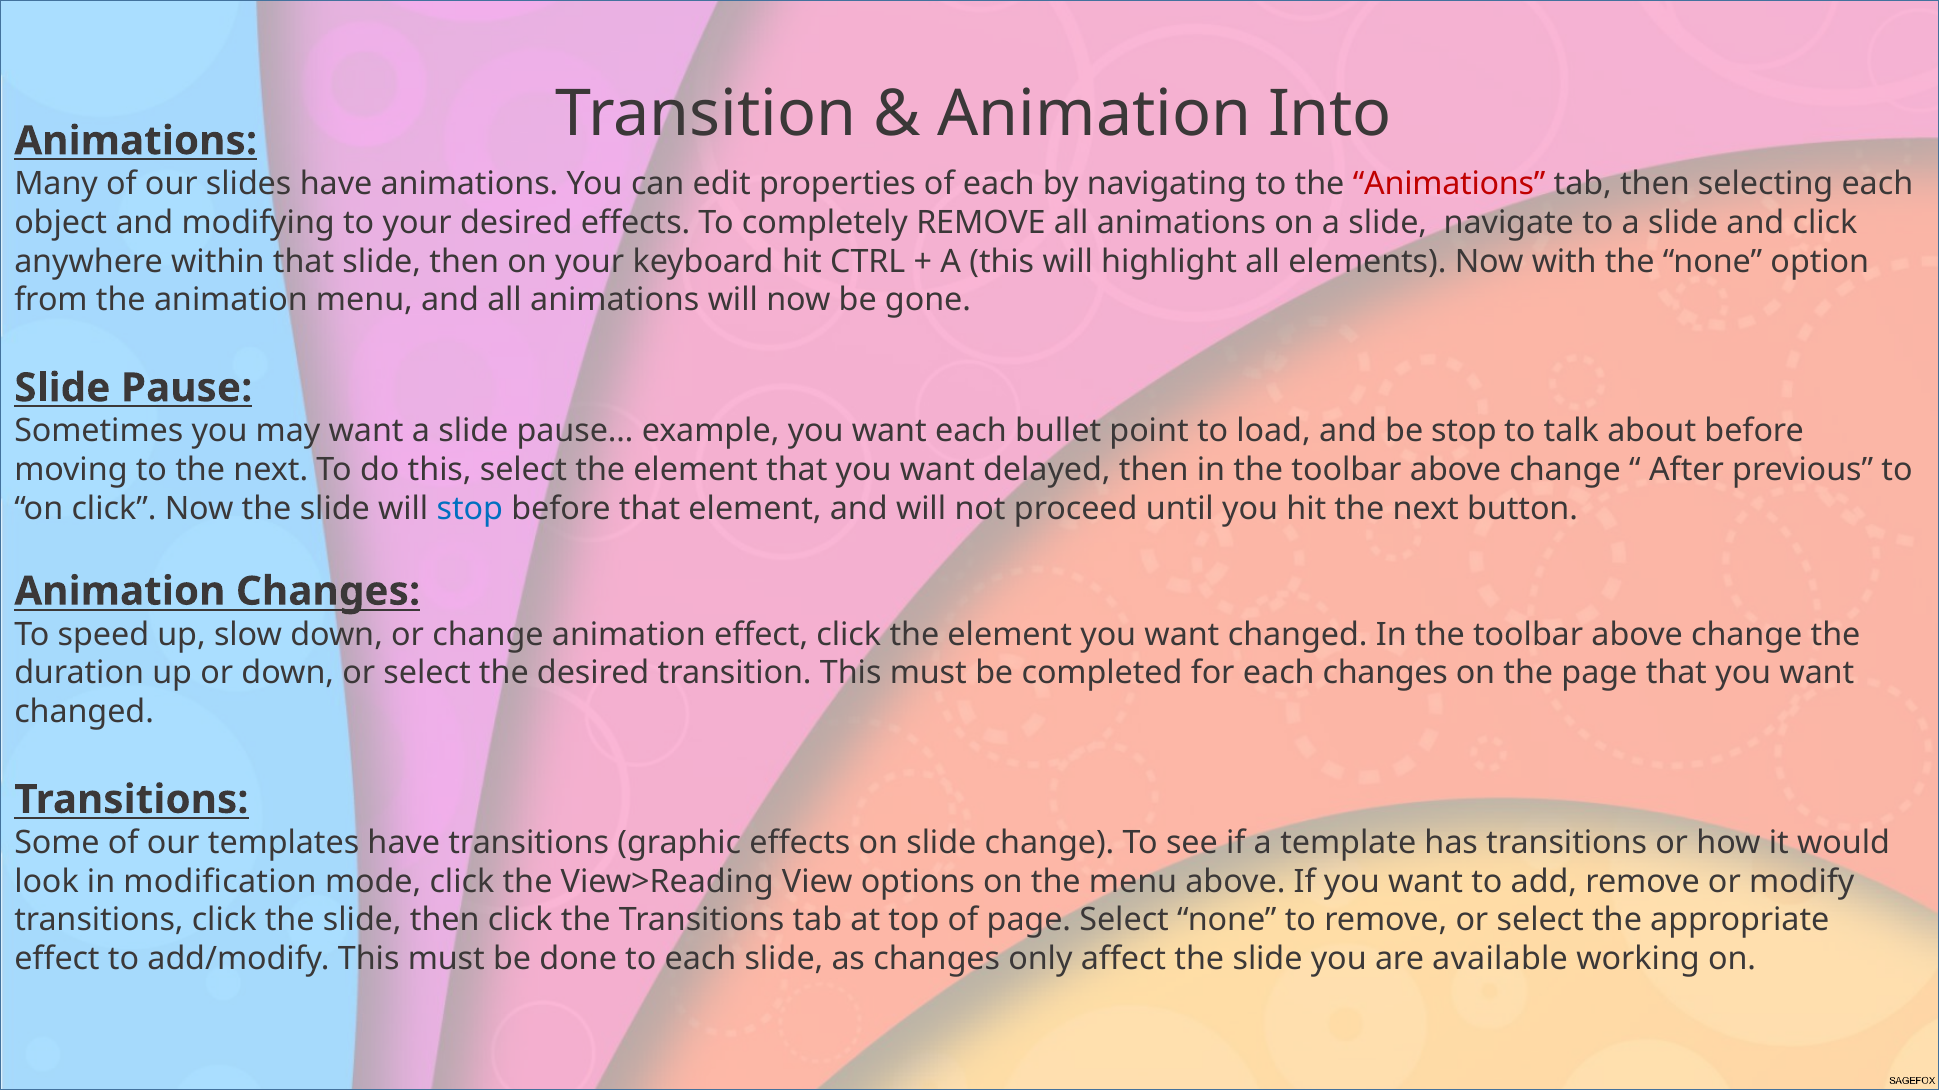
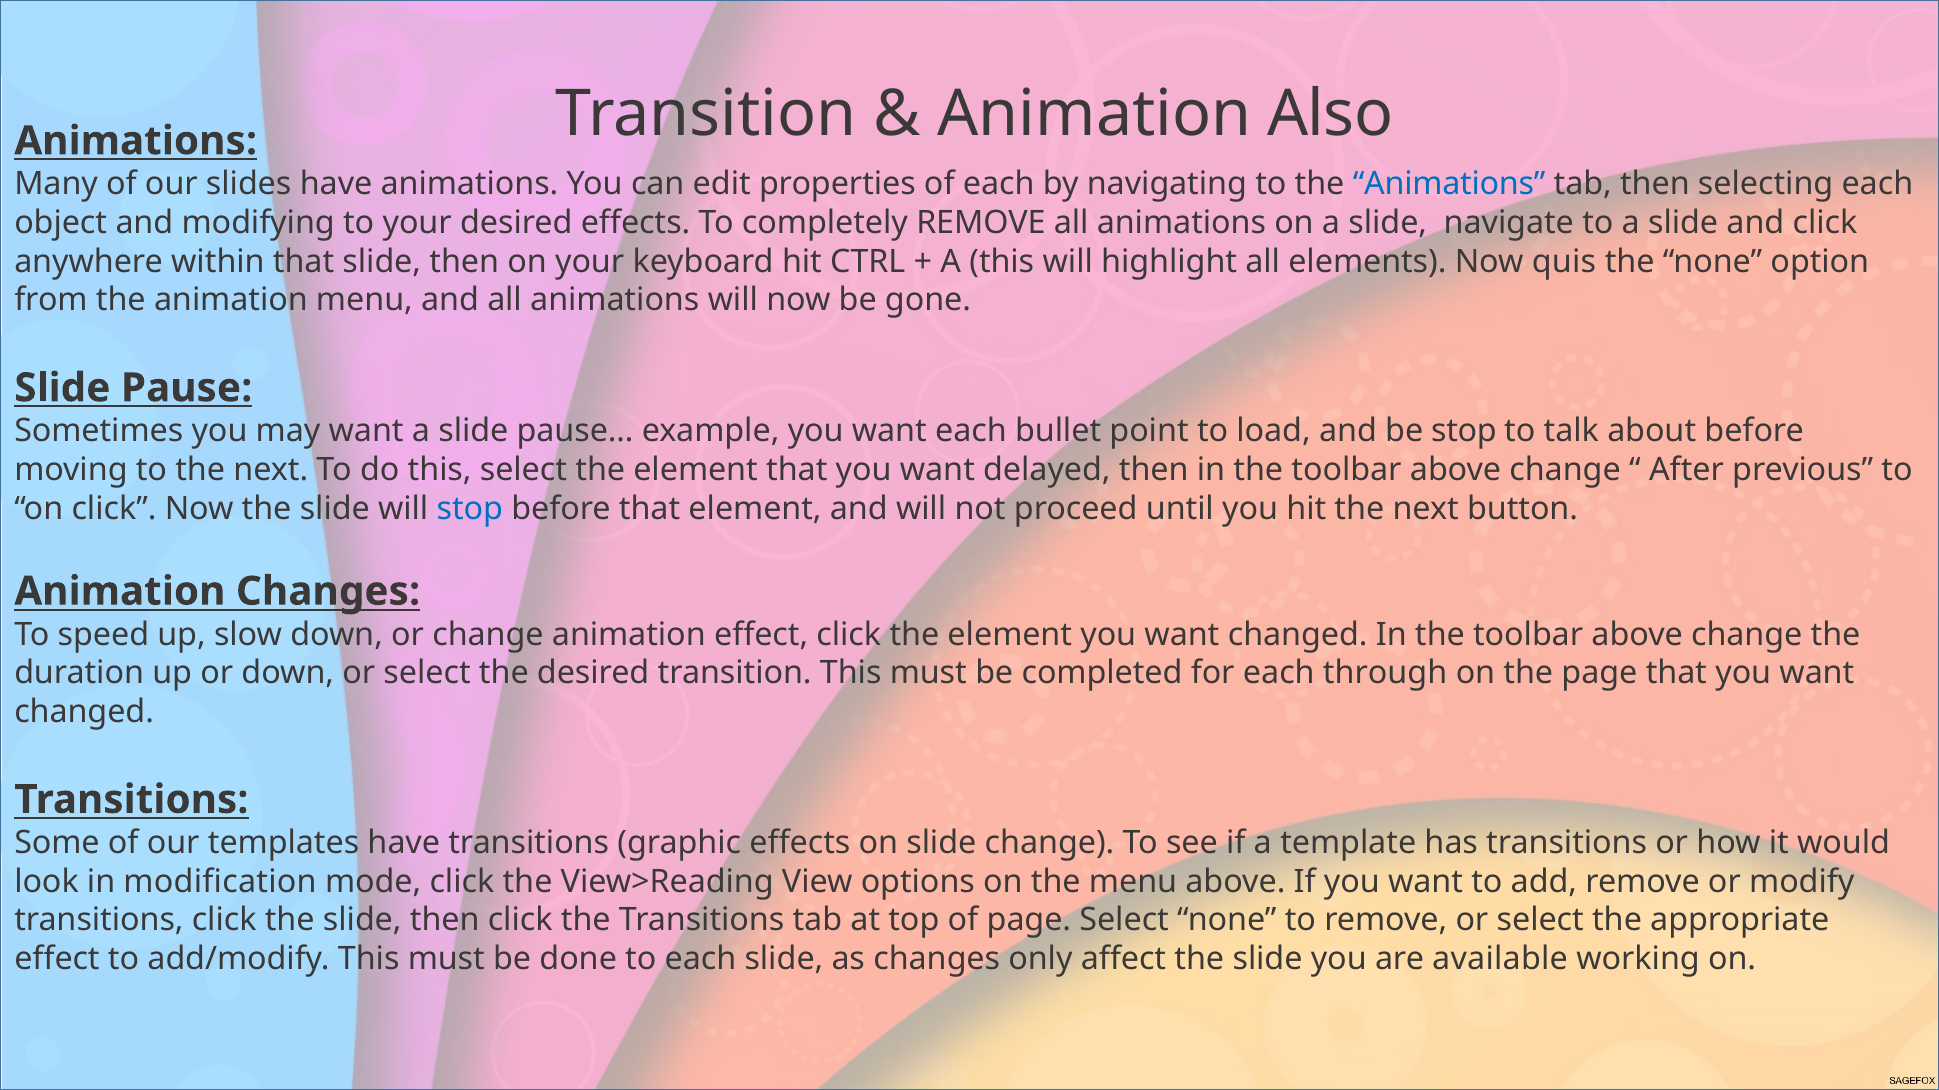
Into: Into -> Also
Animations at (1449, 184) colour: red -> blue
with: with -> quis
each changes: changes -> through
